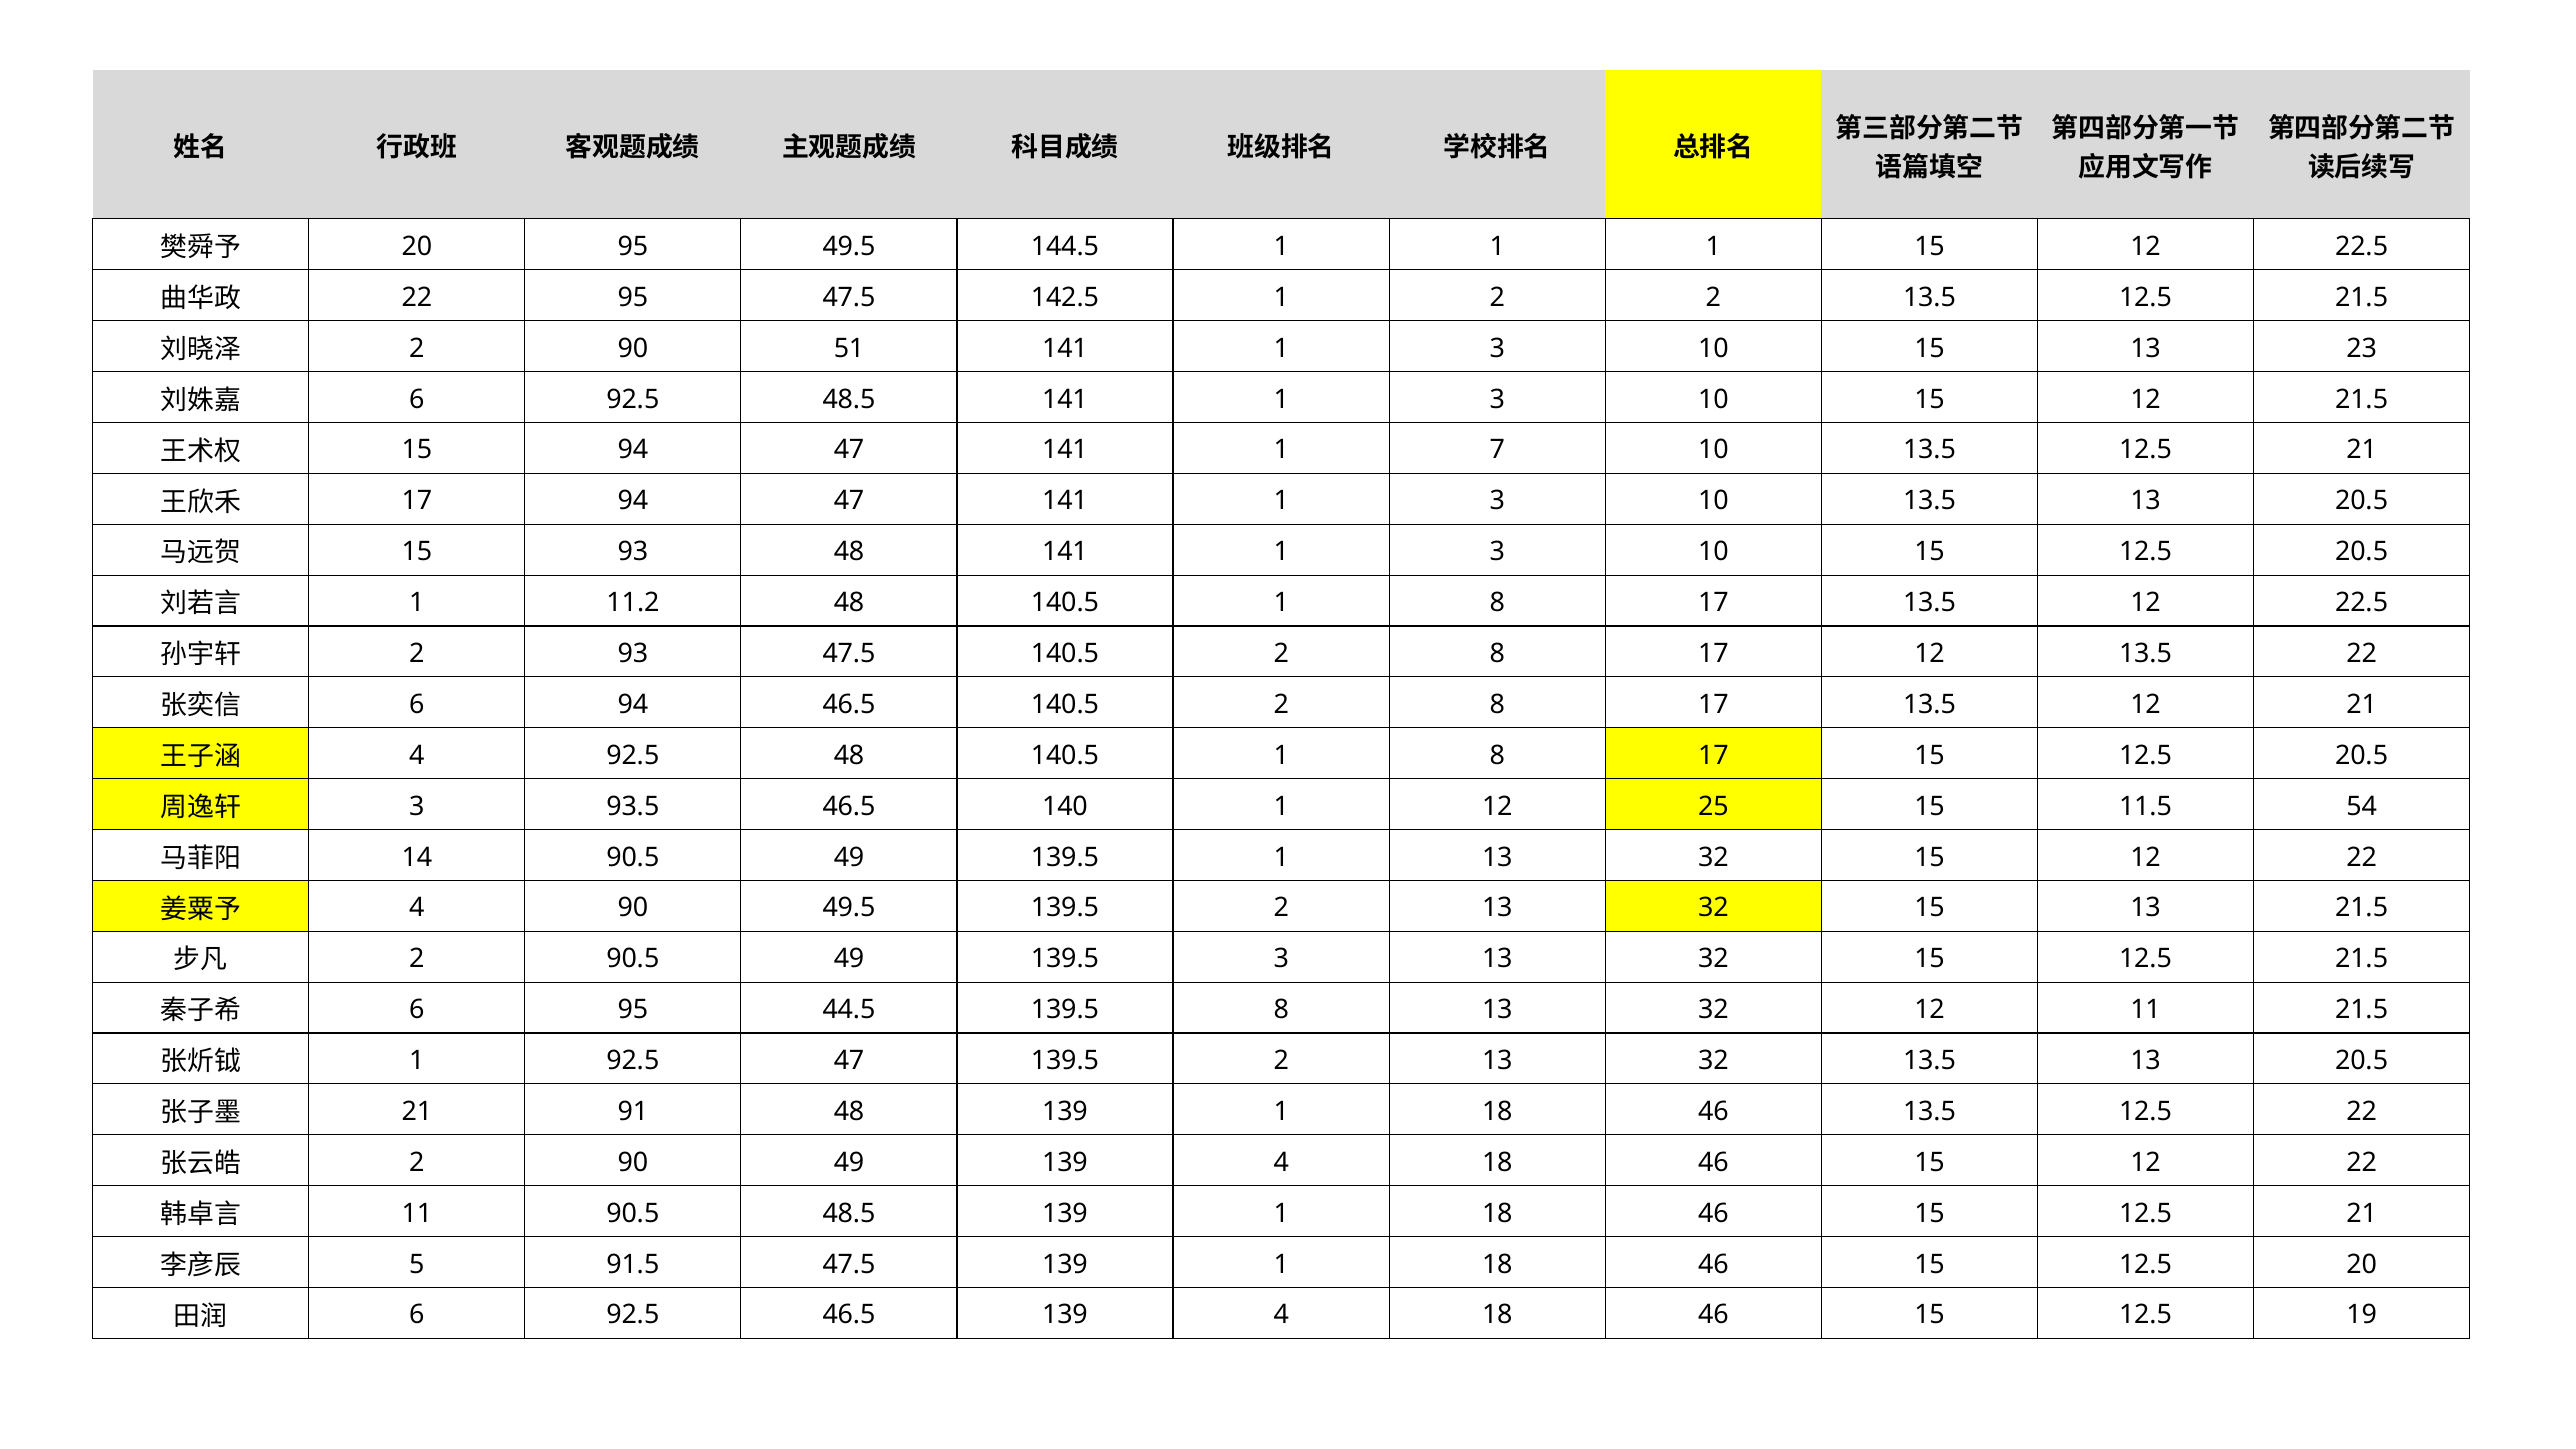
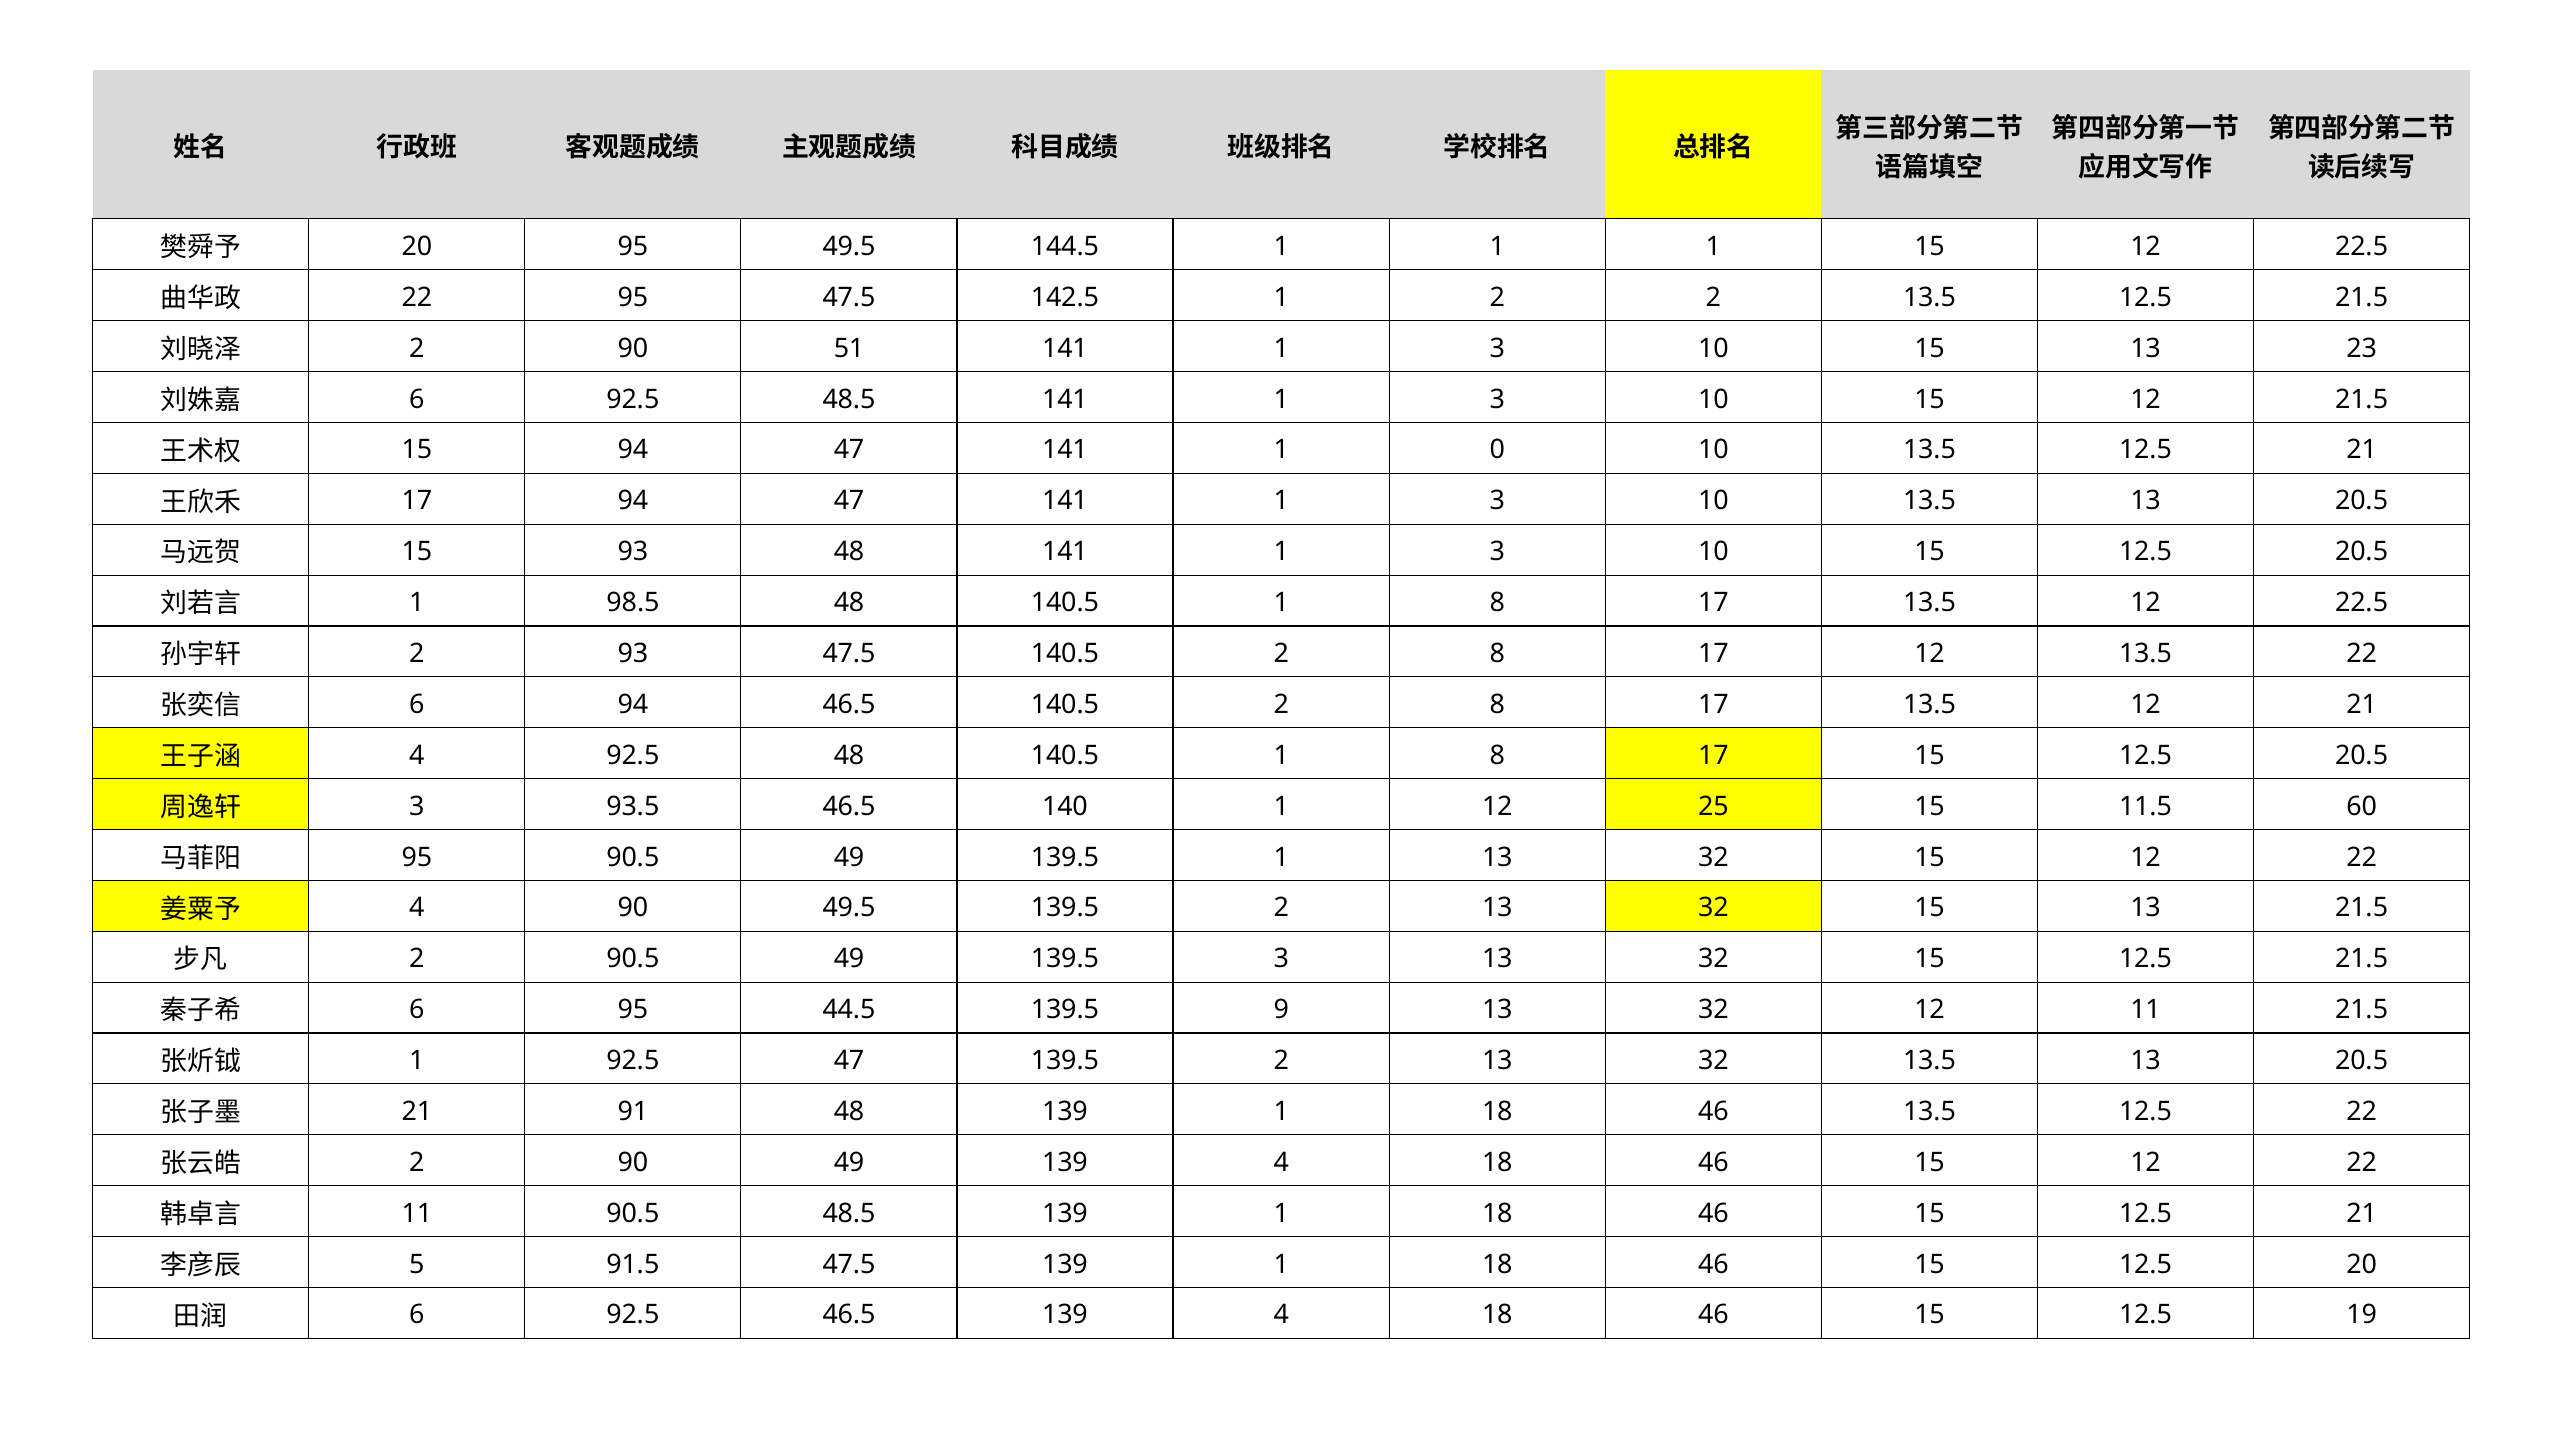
7: 7 -> 0
11.2: 11.2 -> 98.5
54: 54 -> 60
14 at (417, 857): 14 -> 95
139.5 8: 8 -> 9
